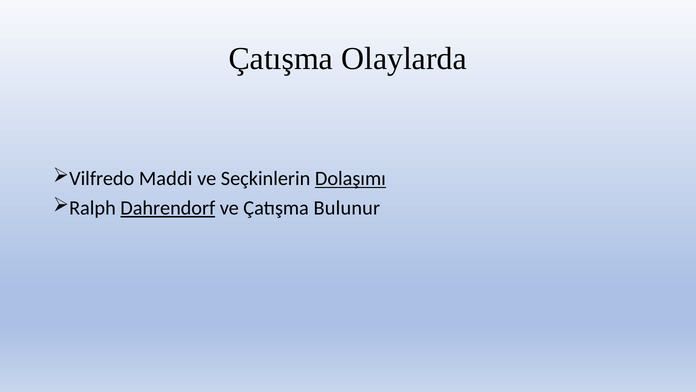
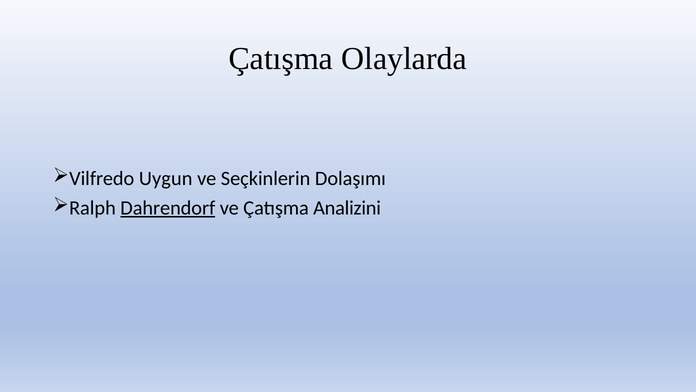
Maddi: Maddi -> Uygun
Dolaşımı underline: present -> none
Bulunur: Bulunur -> Analizini
